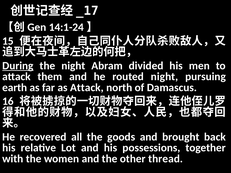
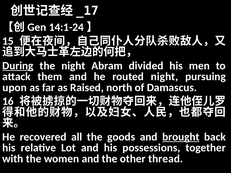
earth: earth -> upon
as Attack: Attack -> Raised
brought underline: none -> present
